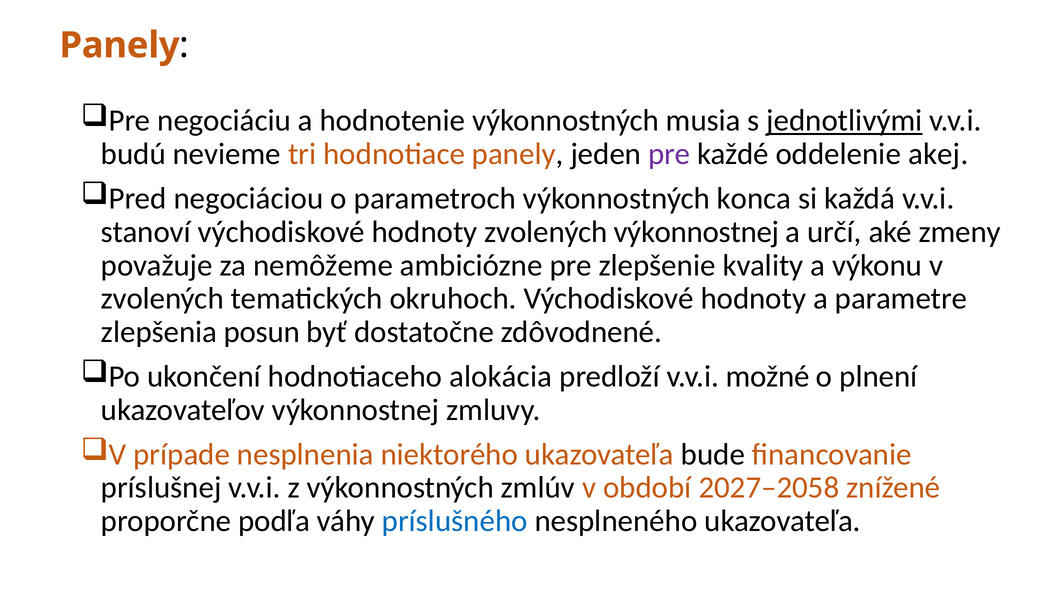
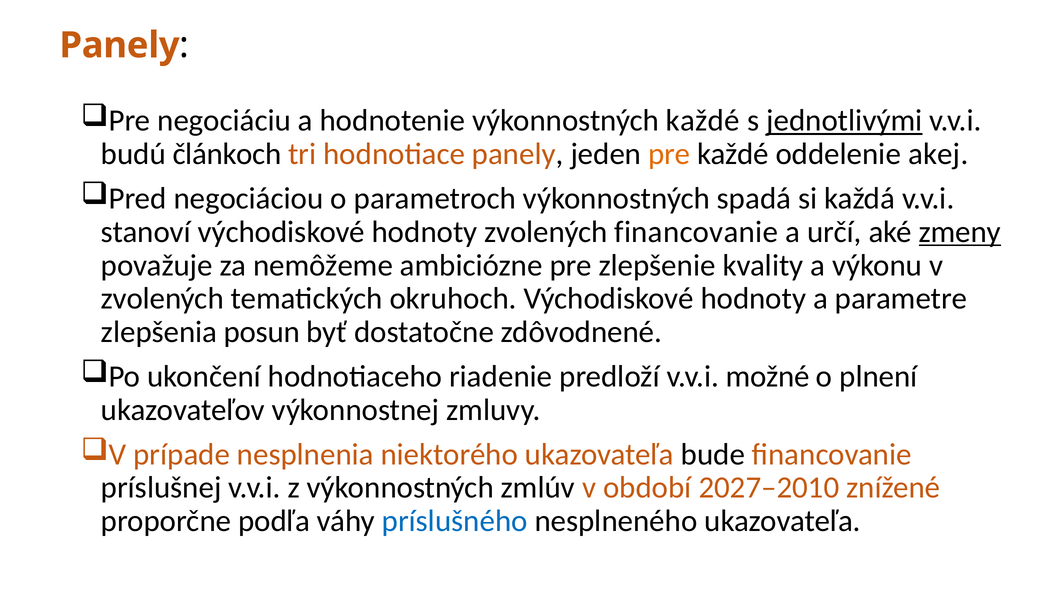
výkonnostných musia: musia -> každé
nevieme: nevieme -> článkoch
pre at (669, 154) colour: purple -> orange
konca: konca -> spadá
zvolených výkonnostnej: výkonnostnej -> financovanie
zmeny underline: none -> present
alokácia: alokácia -> riadenie
2027–2058: 2027–2058 -> 2027–2010
